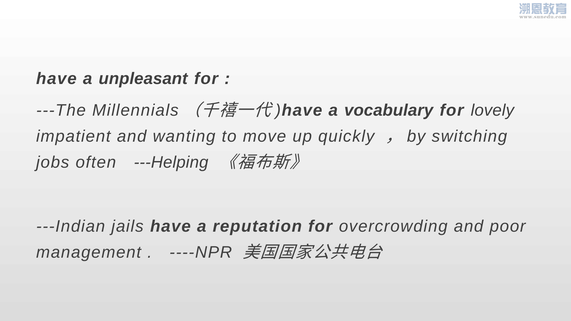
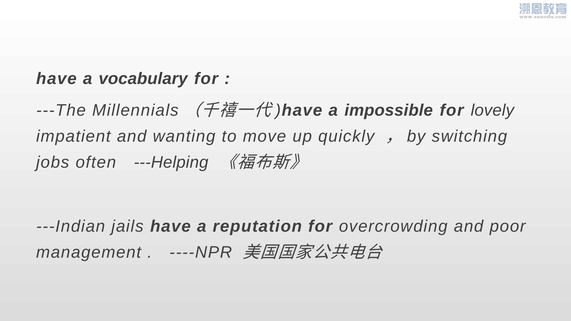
unpleasant: unpleasant -> vocabulary
vocabulary: vocabulary -> impossible
